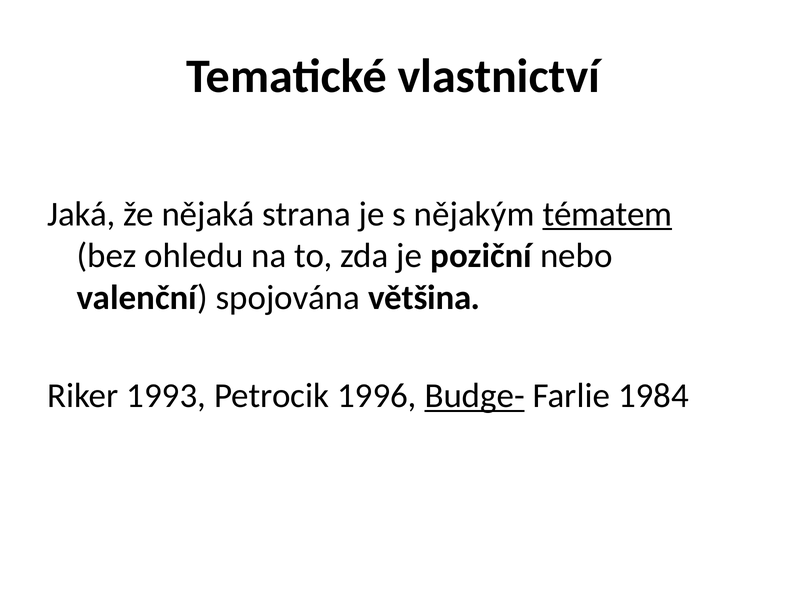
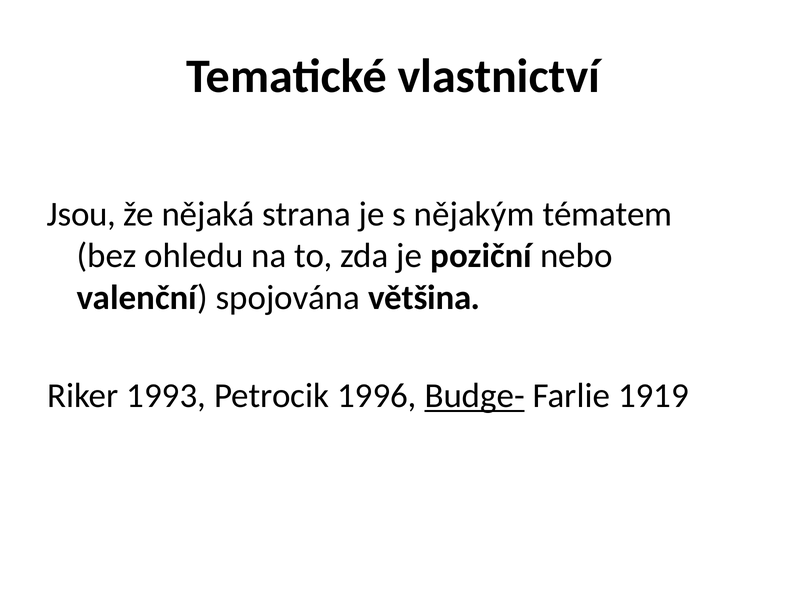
Jaká: Jaká -> Jsou
tématem underline: present -> none
1984: 1984 -> 1919
